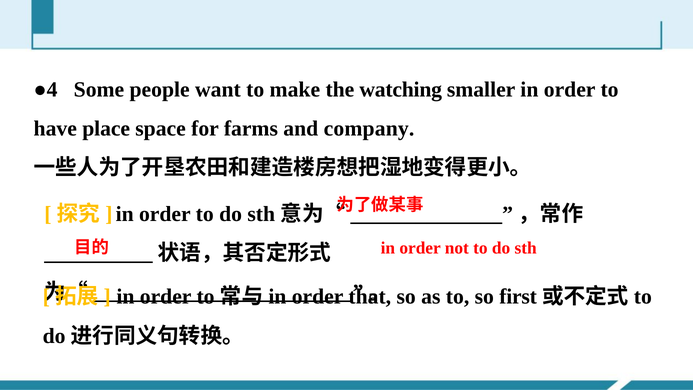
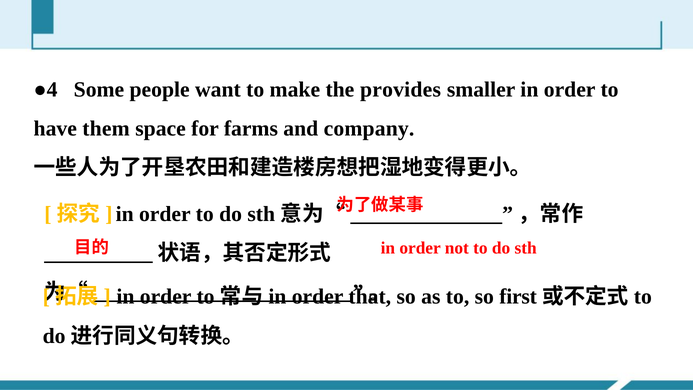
watching: watching -> provides
place: place -> them
